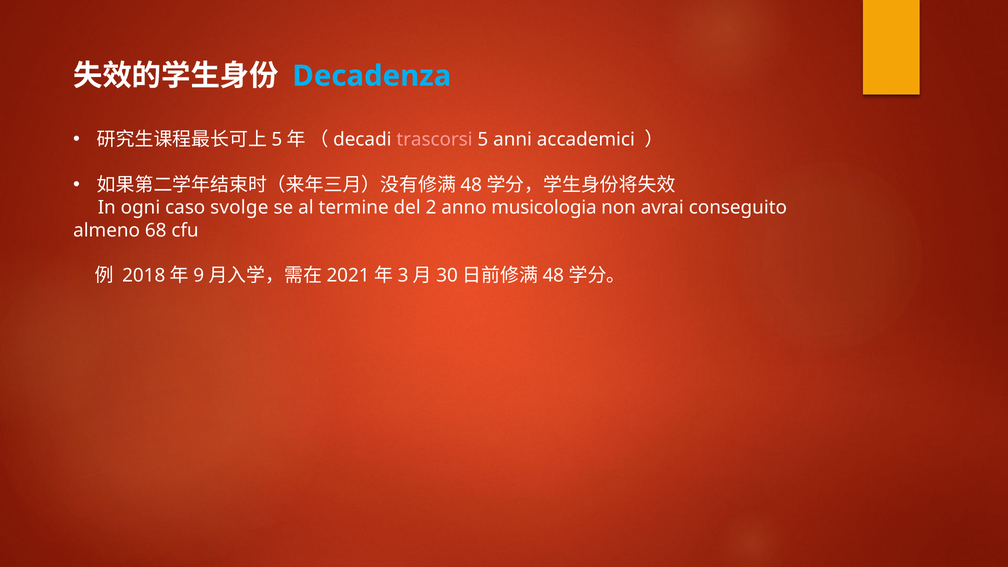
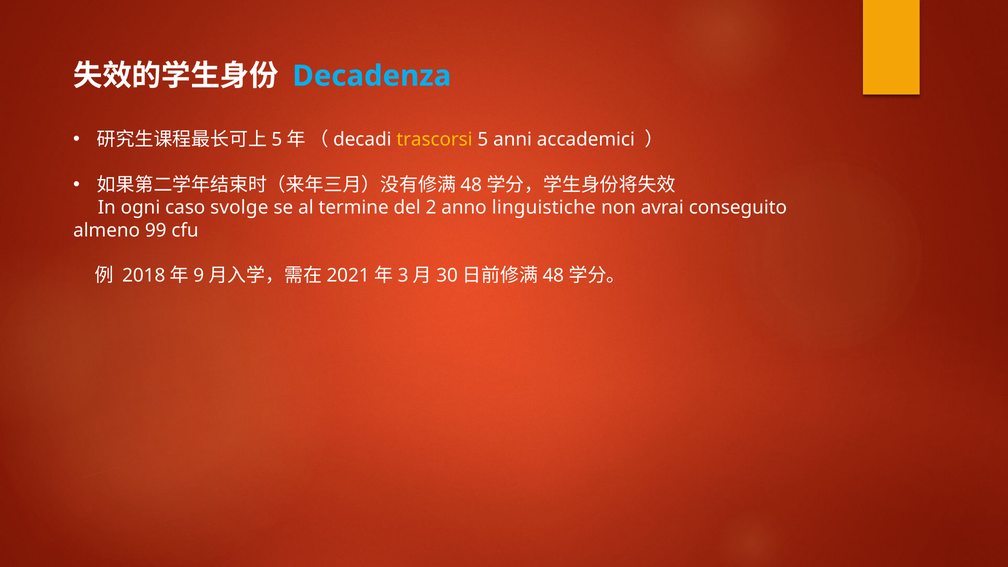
trascorsi colour: pink -> yellow
musicologia: musicologia -> linguistiche
68: 68 -> 99
